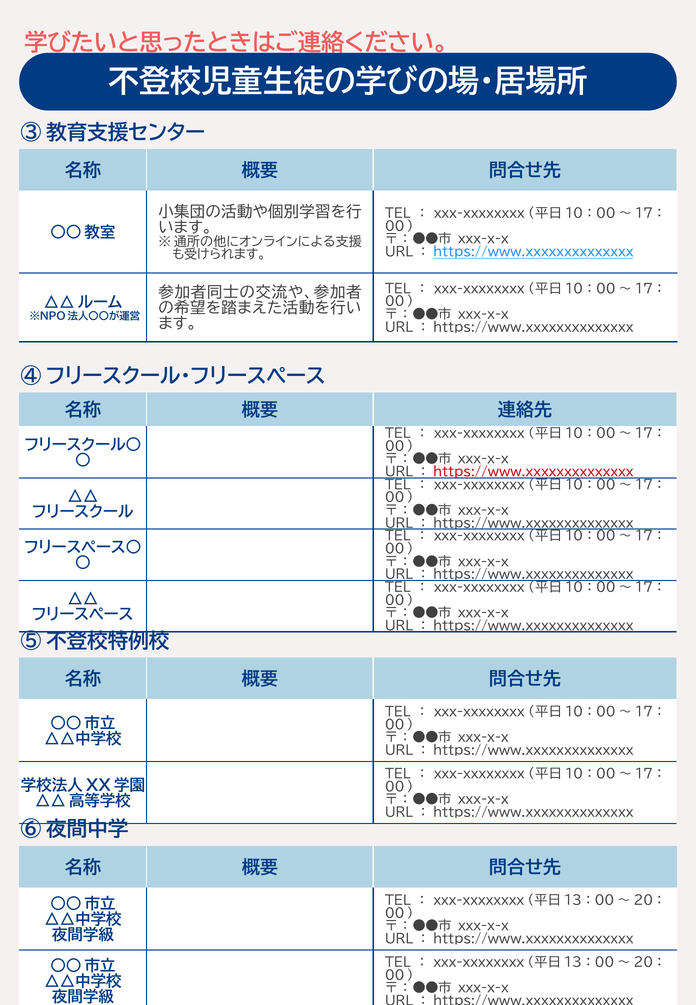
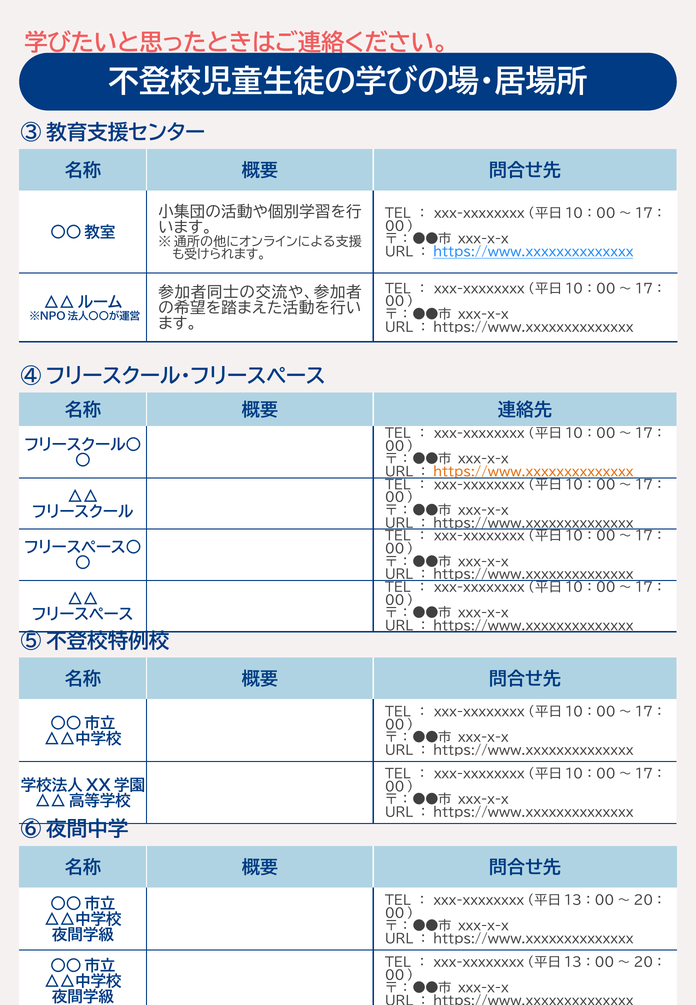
https://www.xxxxxxxxxxxxxx at (533, 472) colour: red -> orange
